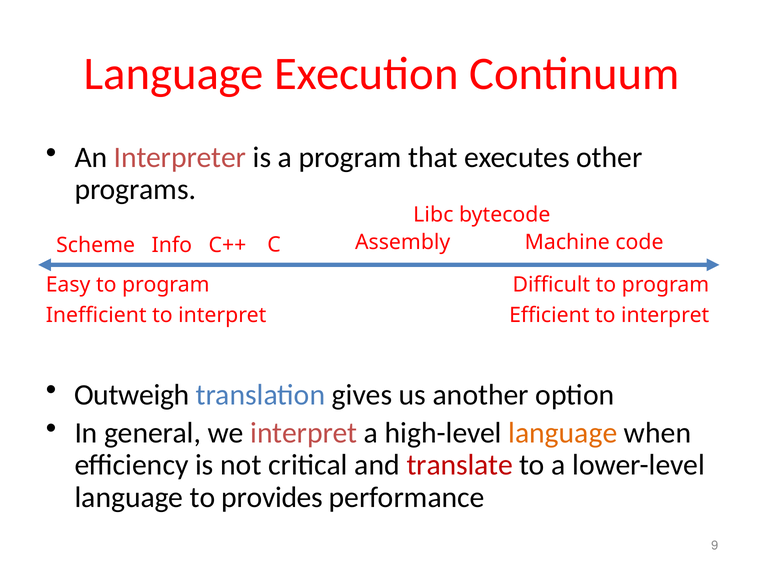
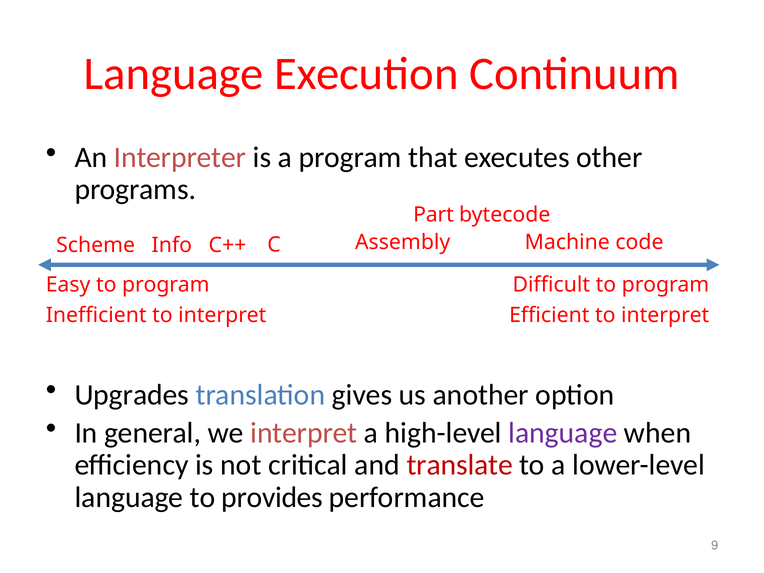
Libc: Libc -> Part
Outweigh: Outweigh -> Upgrades
language at (563, 433) colour: orange -> purple
